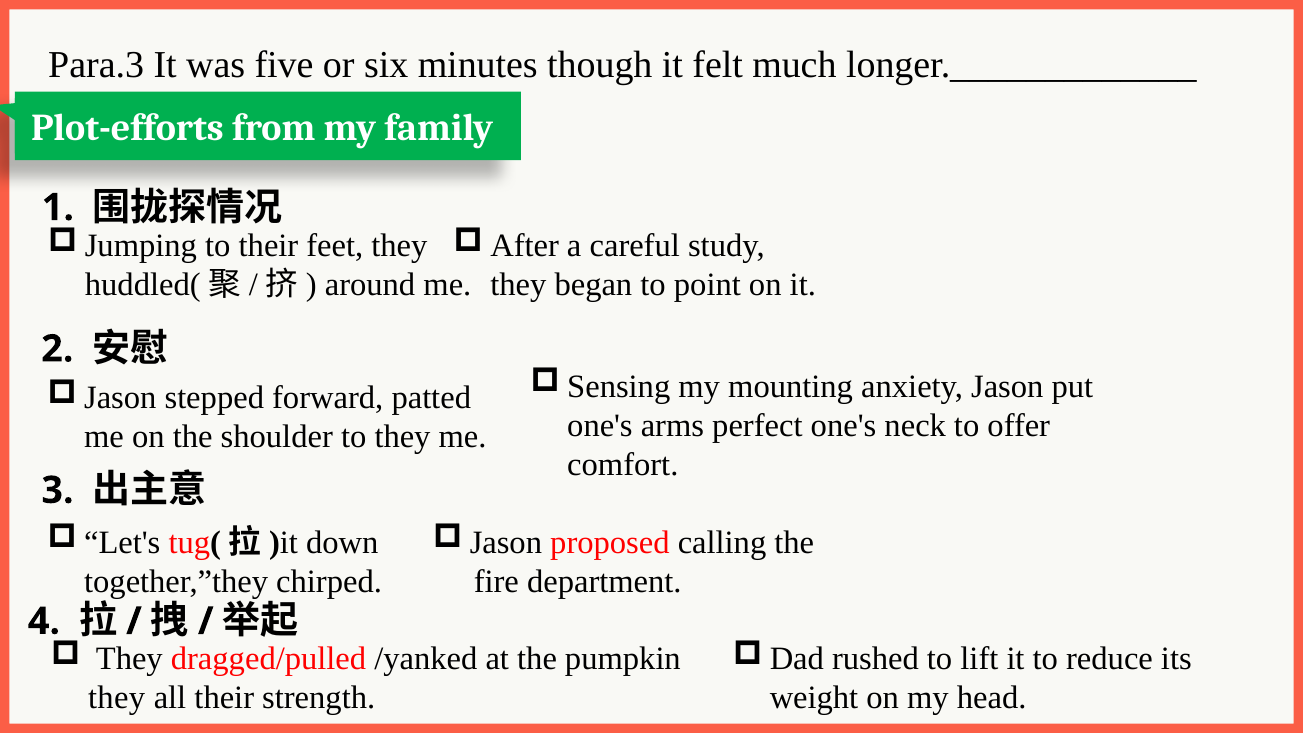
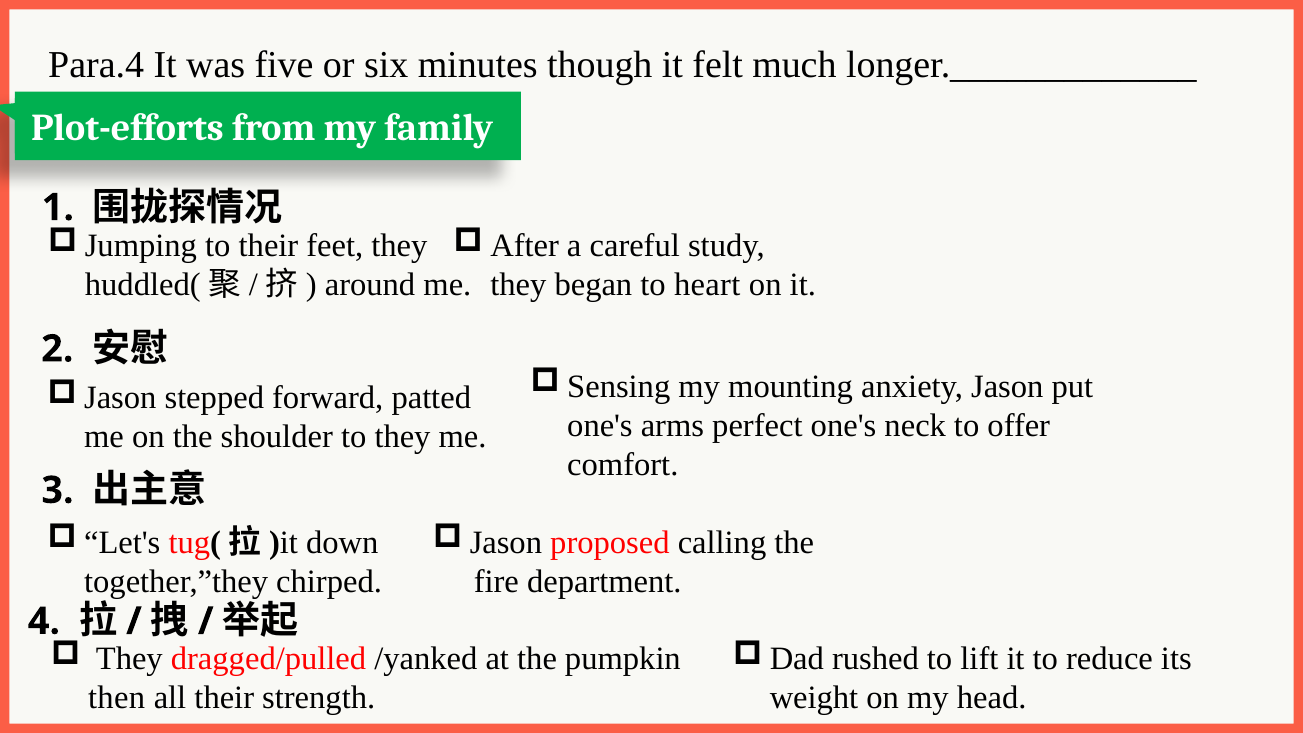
Para.3: Para.3 -> Para.4
point: point -> heart
they at (117, 698): they -> then
